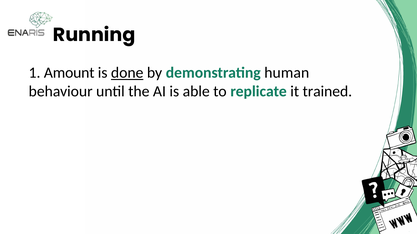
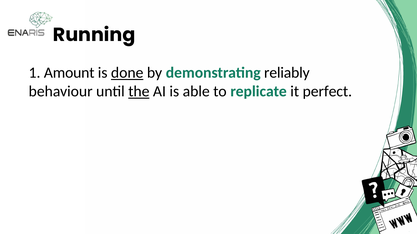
human: human -> reliably
the underline: none -> present
trained: trained -> perfect
